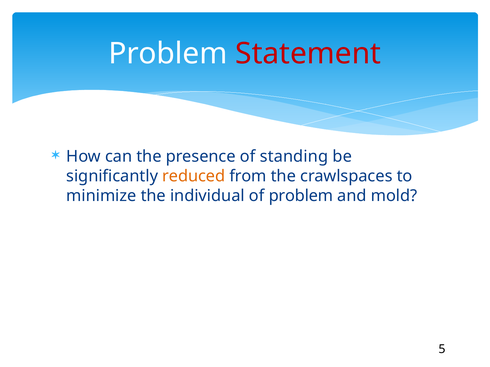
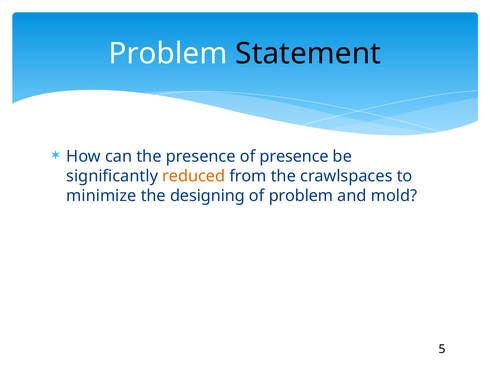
Statement colour: red -> black
of standing: standing -> presence
individual: individual -> designing
